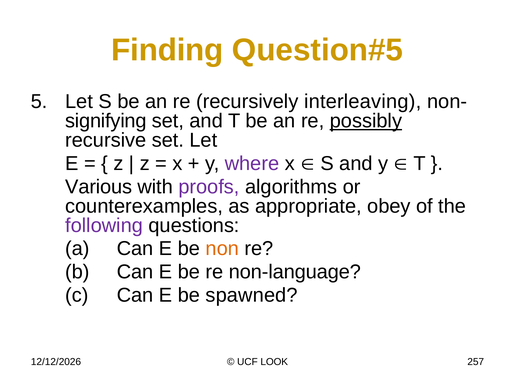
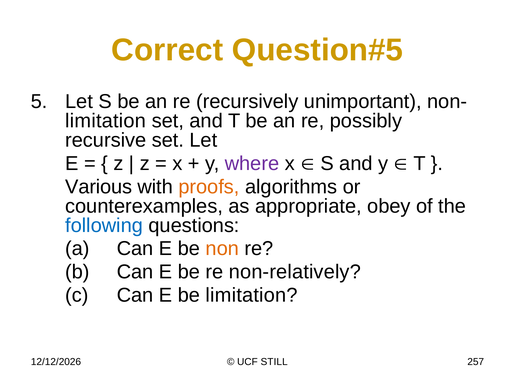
Finding: Finding -> Correct
interleaving: interleaving -> unimportant
signifying at (106, 121): signifying -> limitation
possibly underline: present -> none
proofs colour: purple -> orange
following colour: purple -> blue
non-language: non-language -> non-relatively
be spawned: spawned -> limitation
LOOK: LOOK -> STILL
